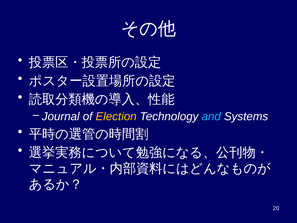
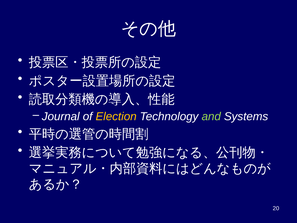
and colour: light blue -> light green
